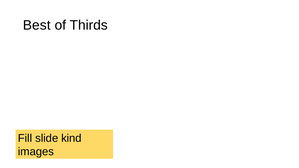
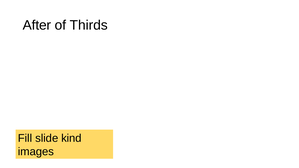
Best: Best -> After
